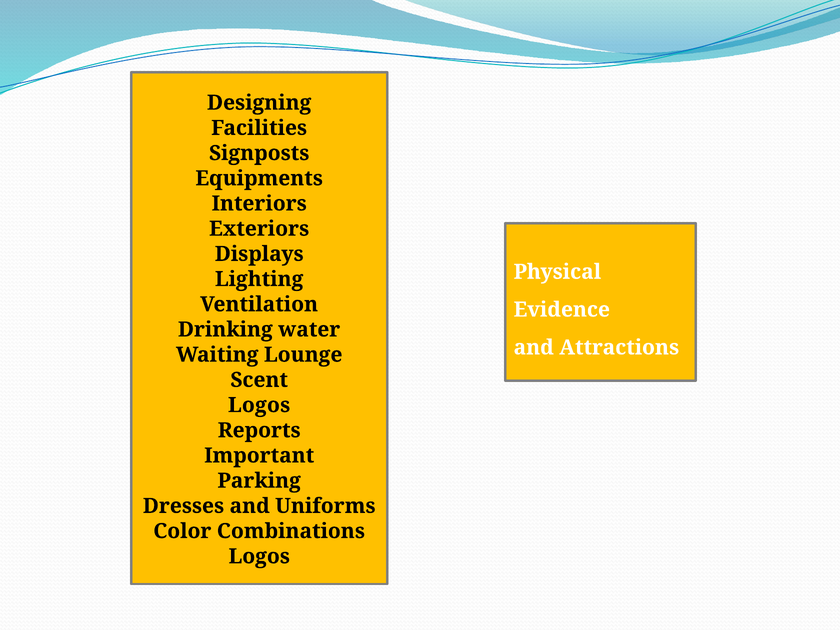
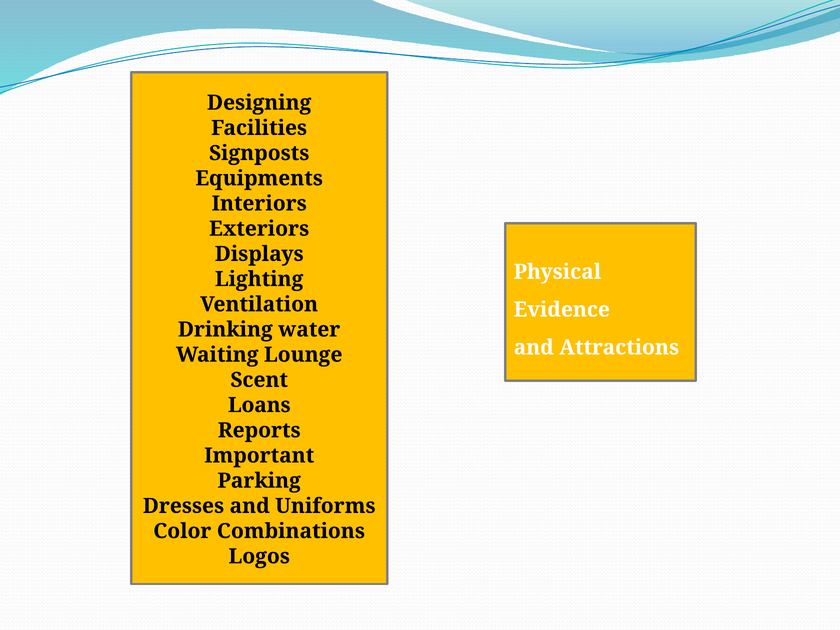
Logos at (259, 405): Logos -> Loans
